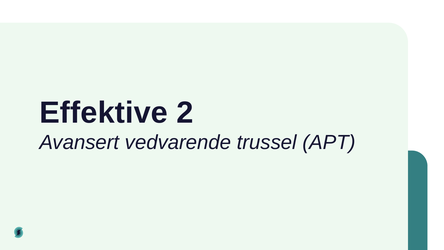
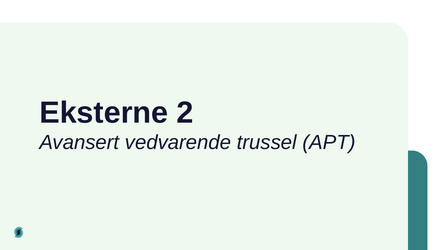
Effektive: Effektive -> Eksterne
